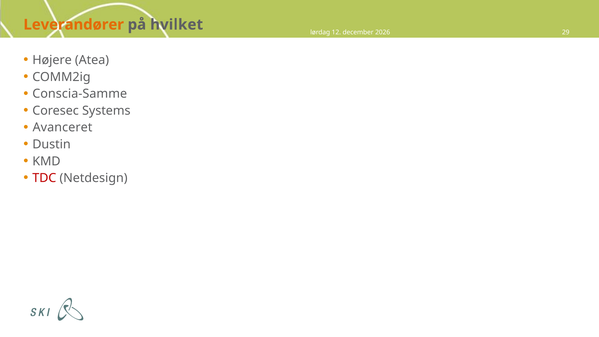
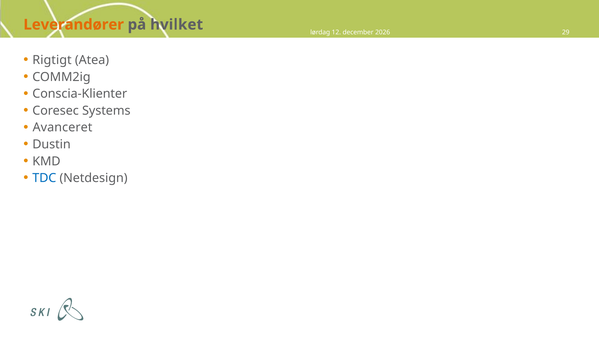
Højere: Højere -> Rigtigt
Conscia-Samme: Conscia-Samme -> Conscia-Klienter
TDC colour: red -> blue
